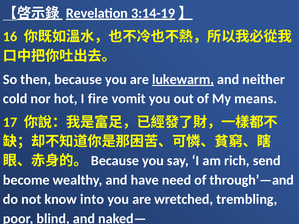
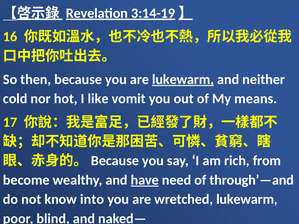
fire: fire -> like
send: send -> from
have underline: none -> present
wretched trembling: trembling -> lukewarm
